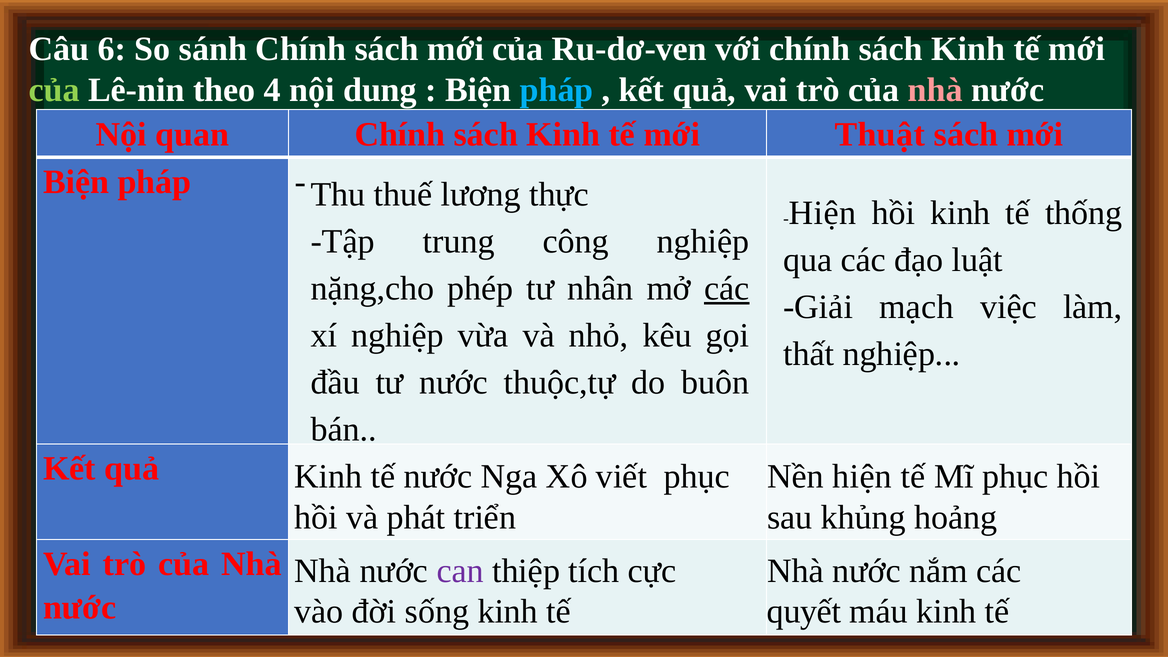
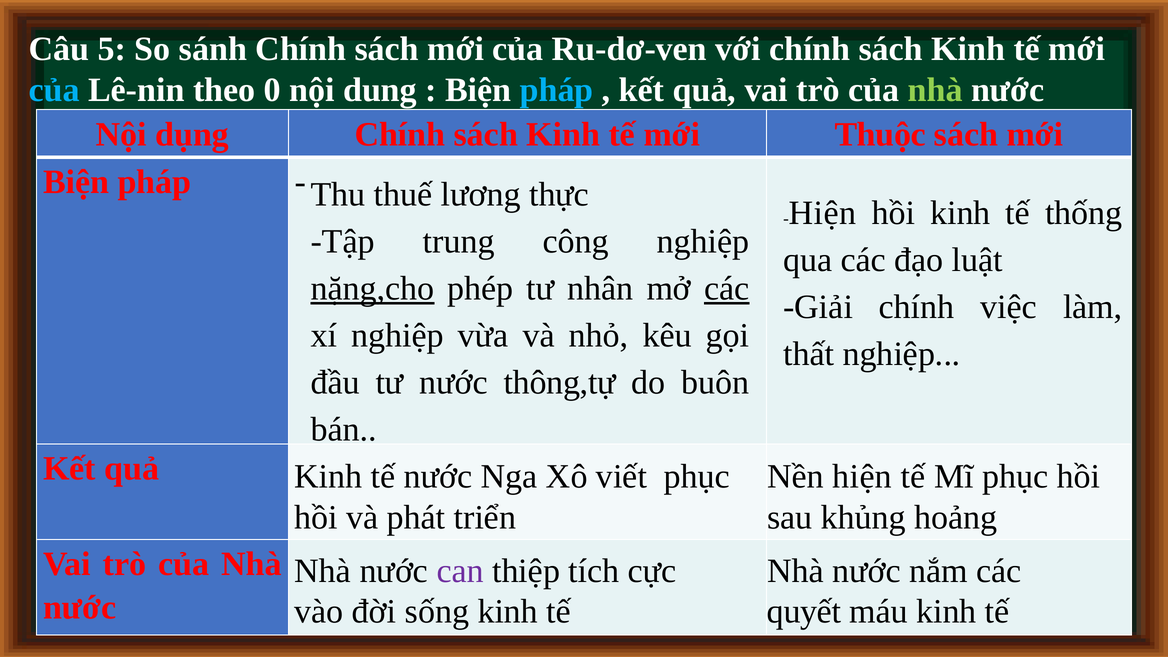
6: 6 -> 5
của at (54, 90) colour: light green -> light blue
4: 4 -> 0
nhà at (935, 90) colour: pink -> light green
quan: quan -> dụng
Thuật: Thuật -> Thuộc
nặng,cho underline: none -> present
Giải mạch: mạch -> chính
thuộc,tự: thuộc,tự -> thông,tự
